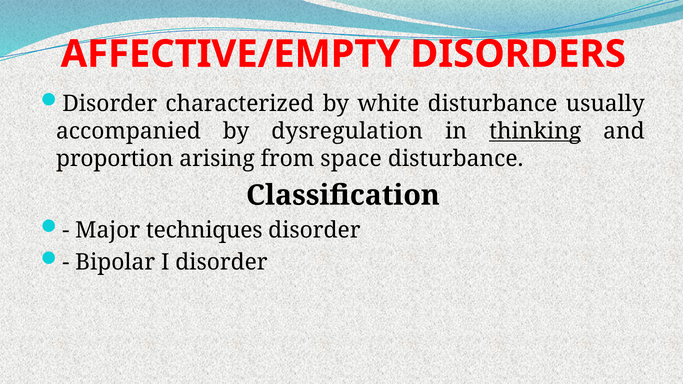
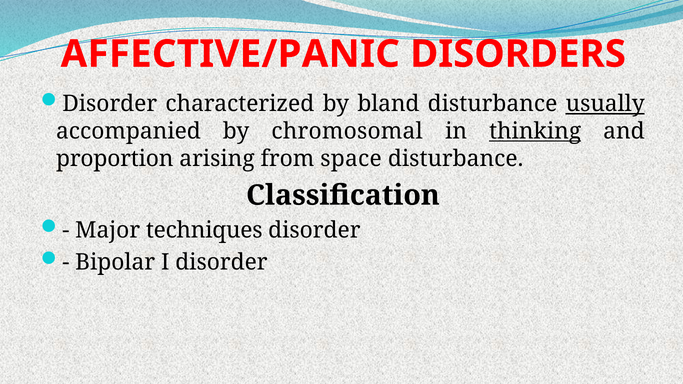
AFFECTIVE/EMPTY: AFFECTIVE/EMPTY -> AFFECTIVE/PANIC
white: white -> bland
usually underline: none -> present
dysregulation: dysregulation -> chromosomal
